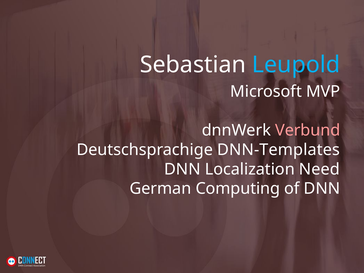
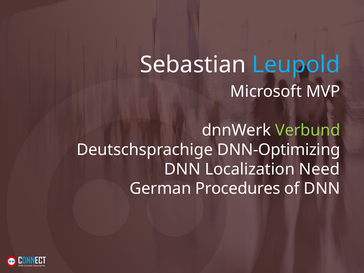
Verbund colour: pink -> light green
DNN-Templates: DNN-Templates -> DNN-Optimizing
Computing: Computing -> Procedures
